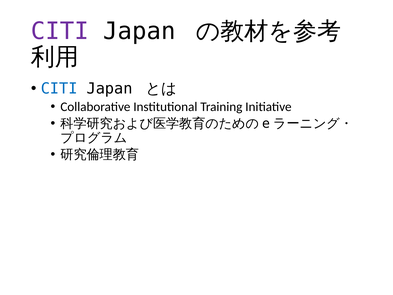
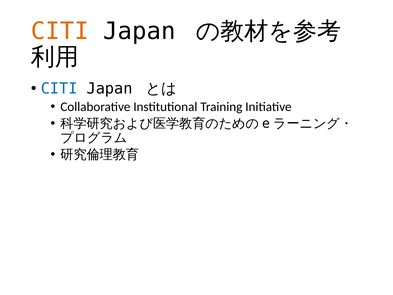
CITI at (60, 31) colour: purple -> orange
